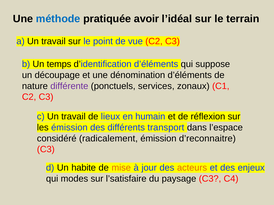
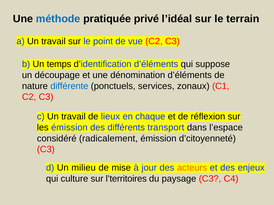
avoir: avoir -> privé
différente colour: purple -> blue
humain: humain -> chaque
d’reconnaitre: d’reconnaitre -> d’citoyenneté
habite: habite -> milieu
mise colour: orange -> black
modes: modes -> culture
l’satisfaire: l’satisfaire -> l’territoires
